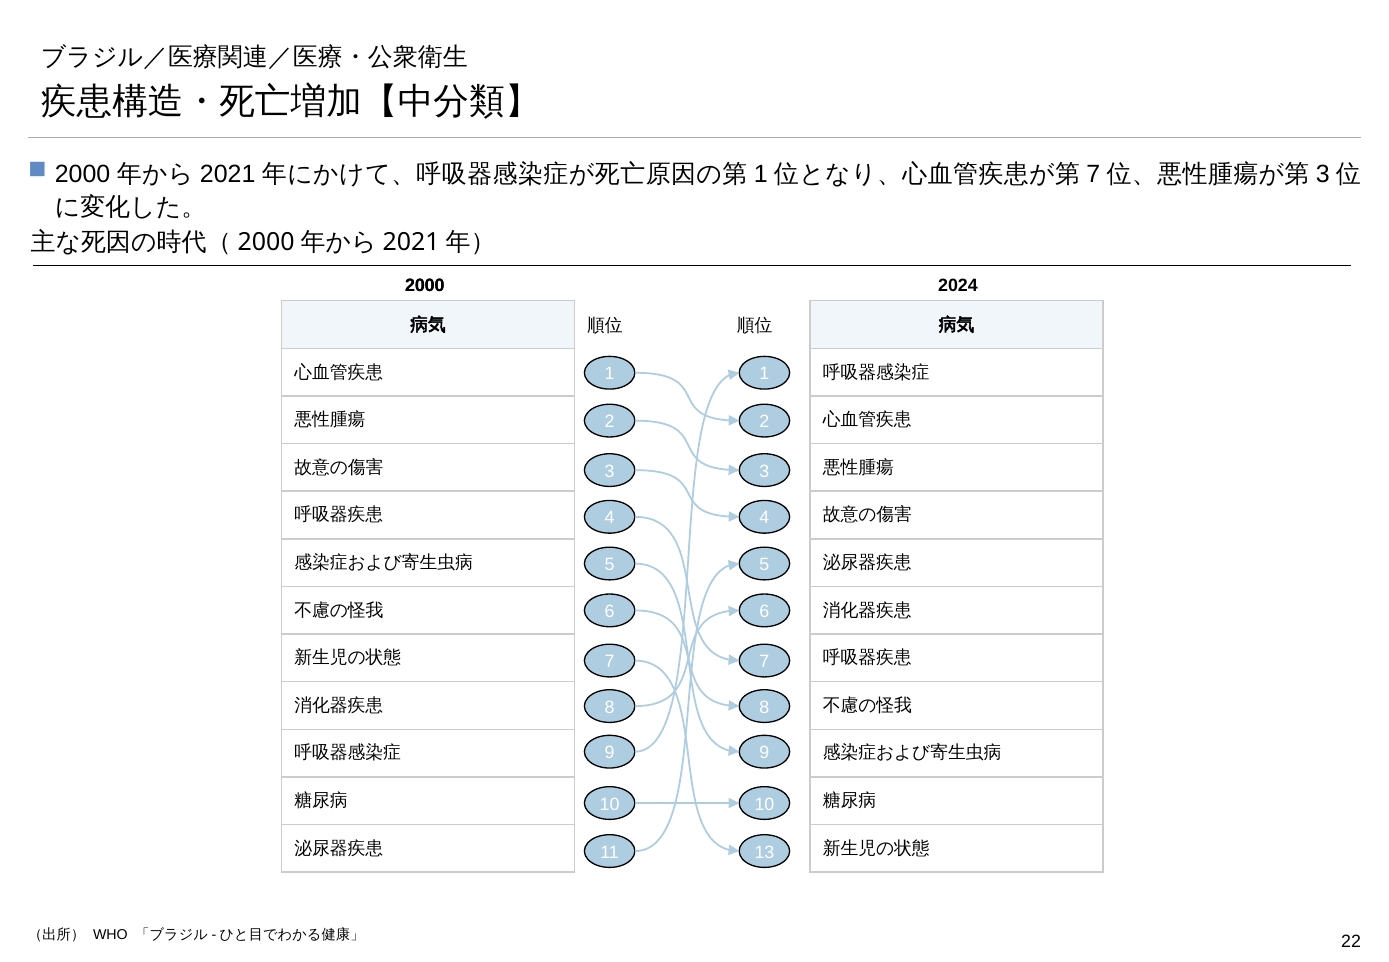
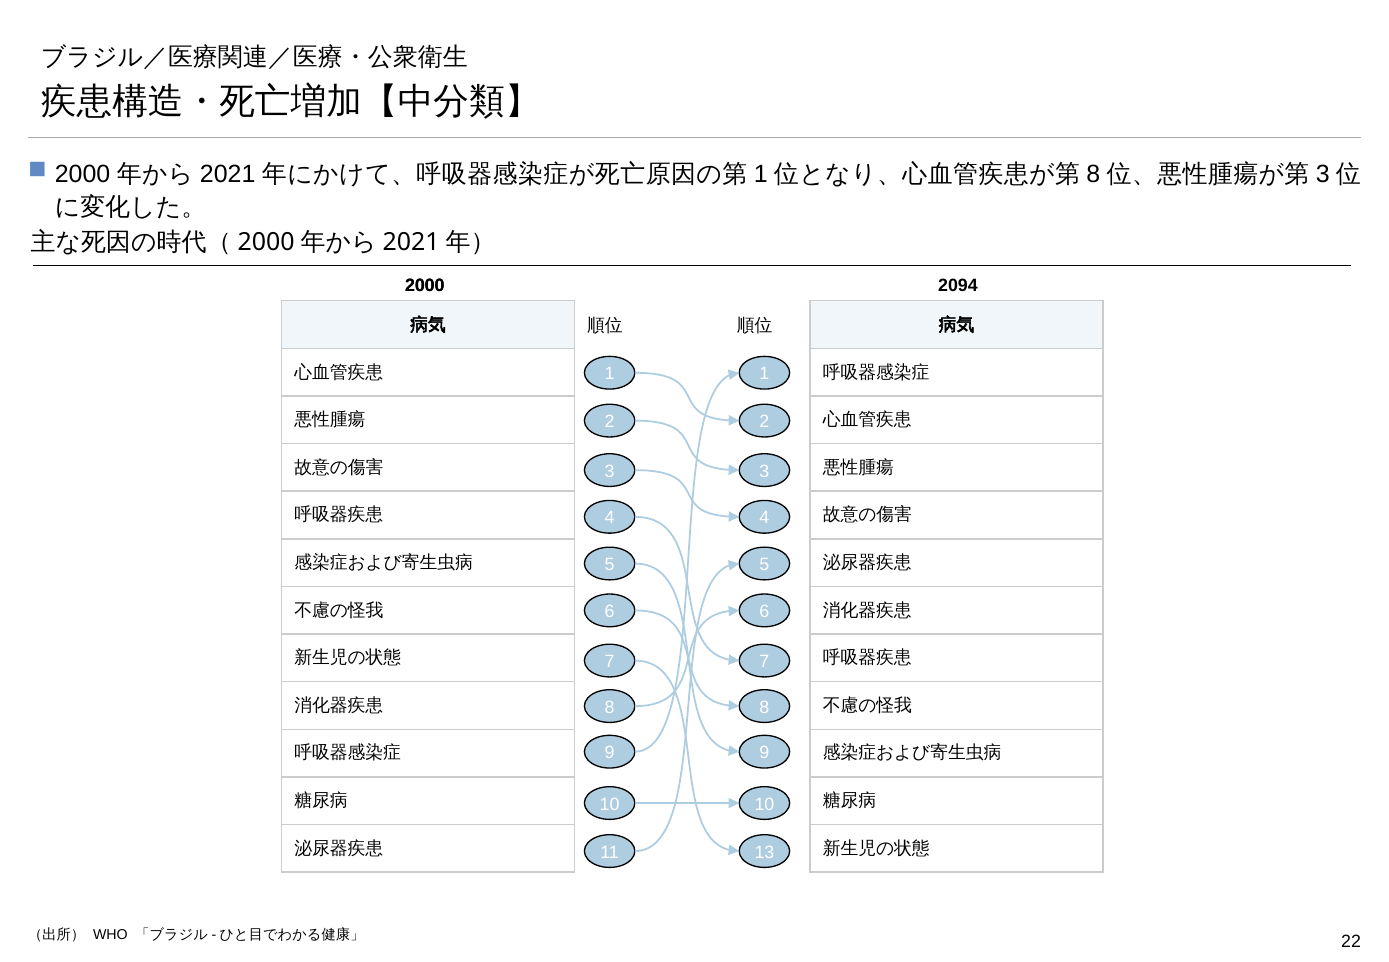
7 at (1093, 174): 7 -> 8
2024: 2024 -> 2094
